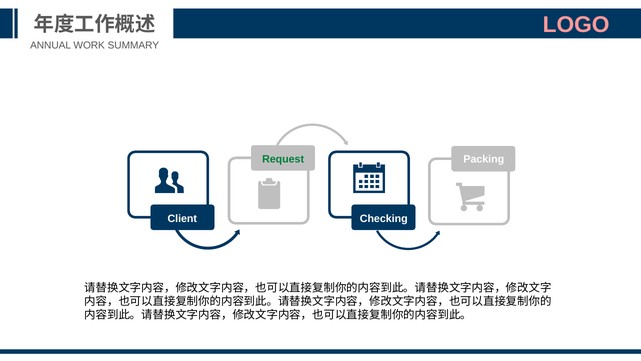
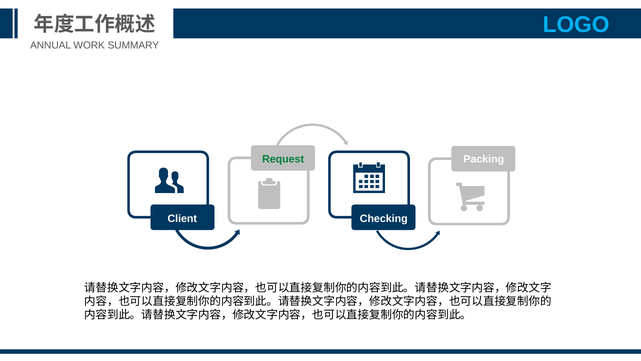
LOGO colour: pink -> light blue
